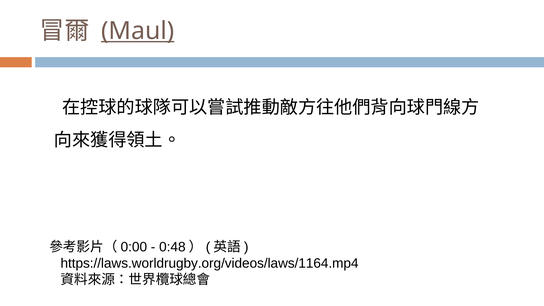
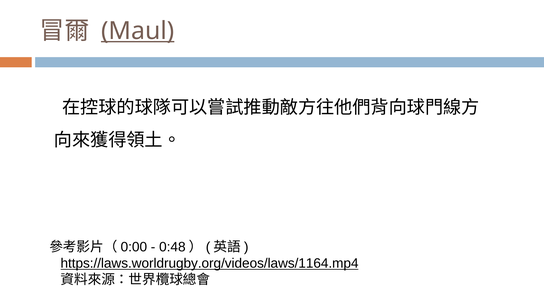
https://laws.worldrugby.org/videos/laws/1164.mp4 underline: none -> present
